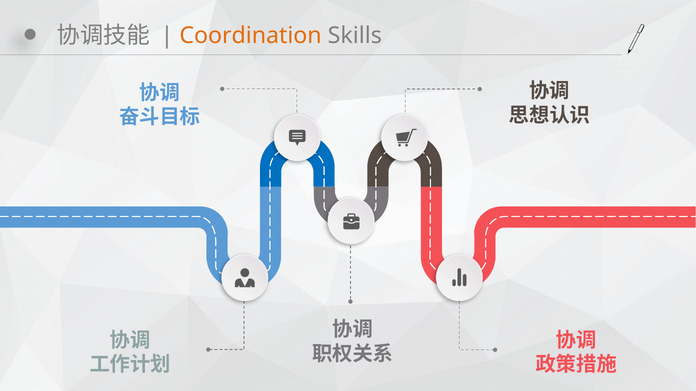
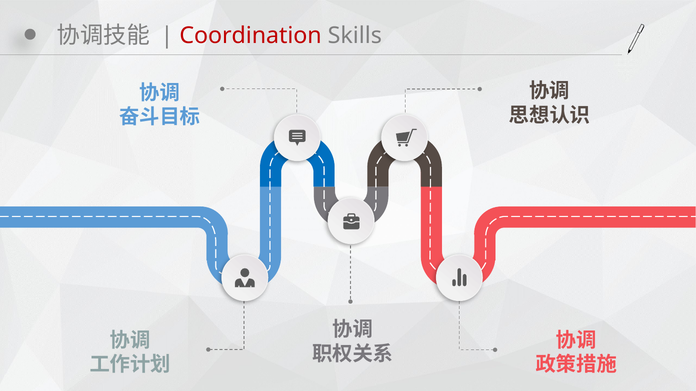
Coordination colour: orange -> red
